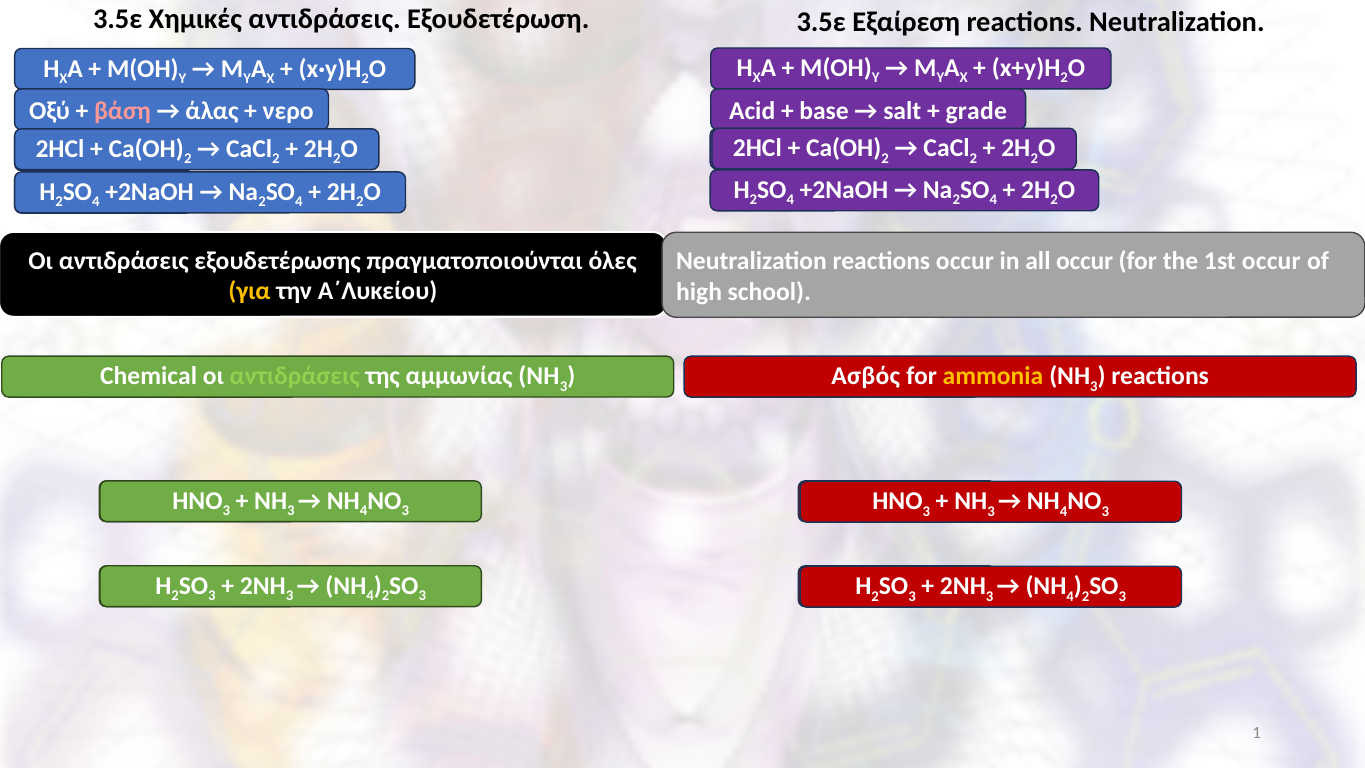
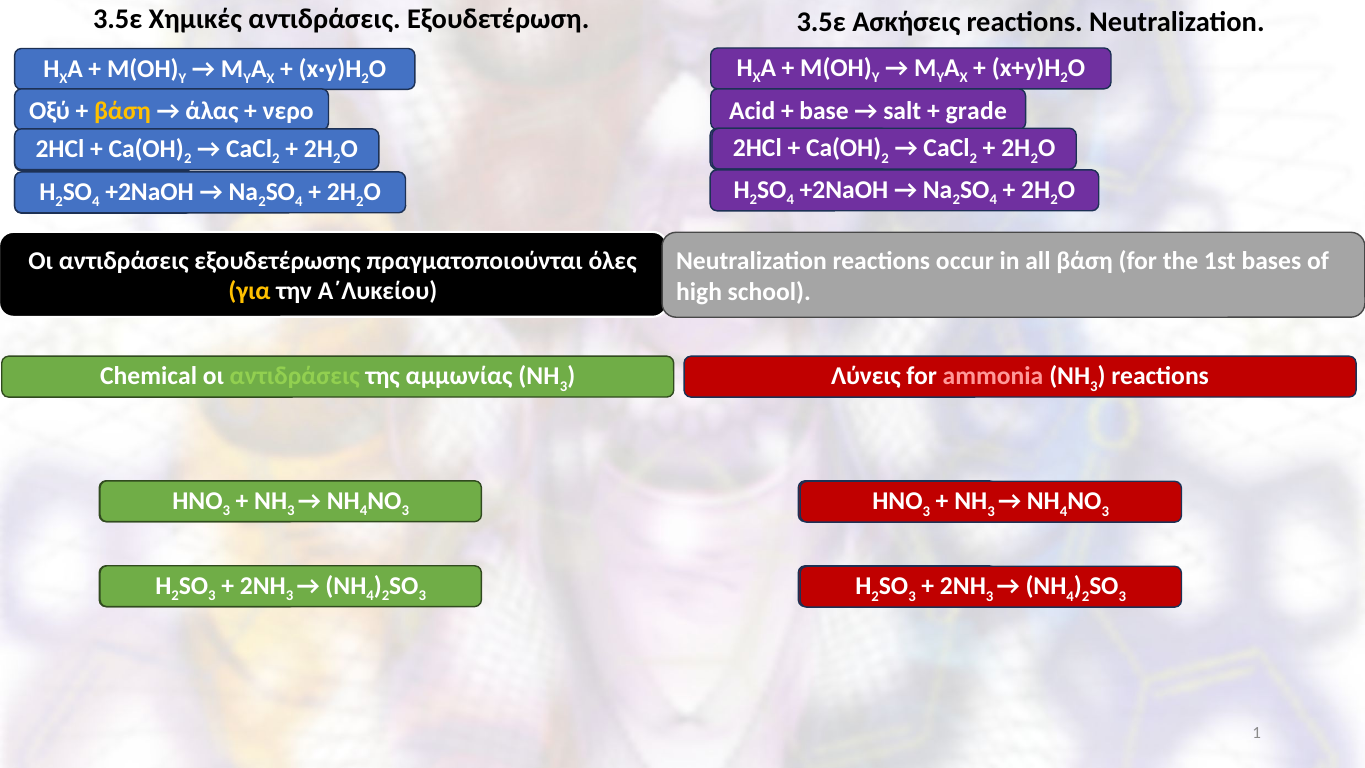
Εξαίρεση: Εξαίρεση -> Ασκήσεις
βάση at (122, 111) colour: pink -> yellow
all occur: occur -> βάση
1st occur: occur -> bases
Ασβός: Ασβός -> Λύνεις
ammonia colour: yellow -> pink
